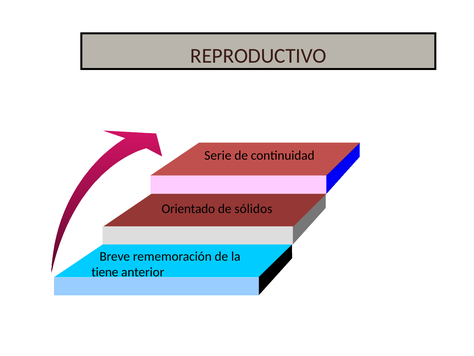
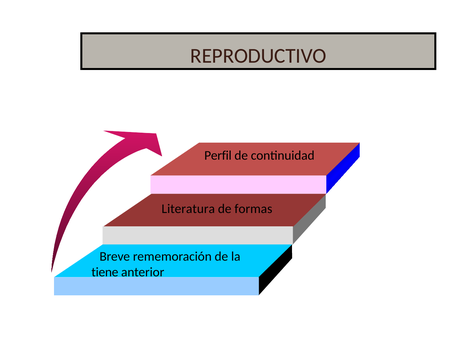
Serie: Serie -> Perfil
Orientado: Orientado -> Literatura
sólidos: sólidos -> formas
